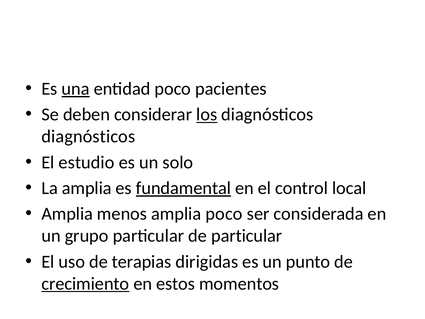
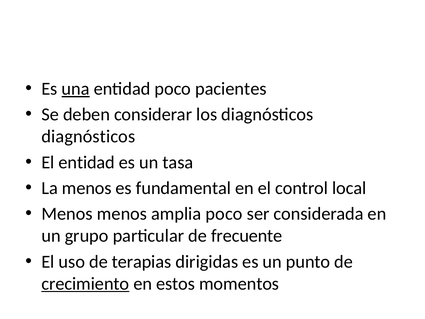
los underline: present -> none
El estudio: estudio -> entidad
solo: solo -> tasa
La amplia: amplia -> menos
fundamental underline: present -> none
Amplia at (67, 214): Amplia -> Menos
de particular: particular -> frecuente
